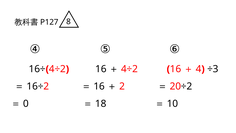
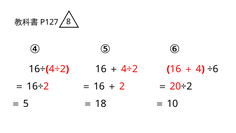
÷3: ÷3 -> ÷6
0: 0 -> 5
